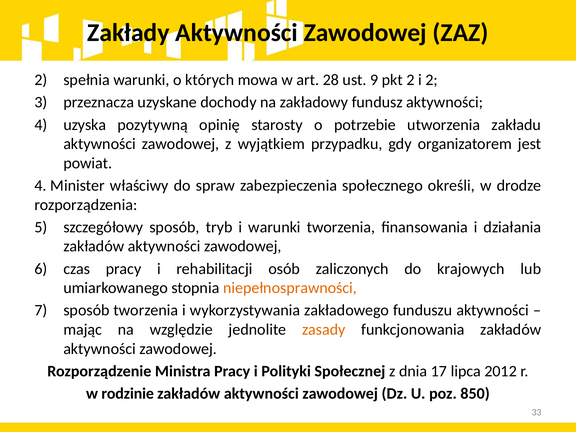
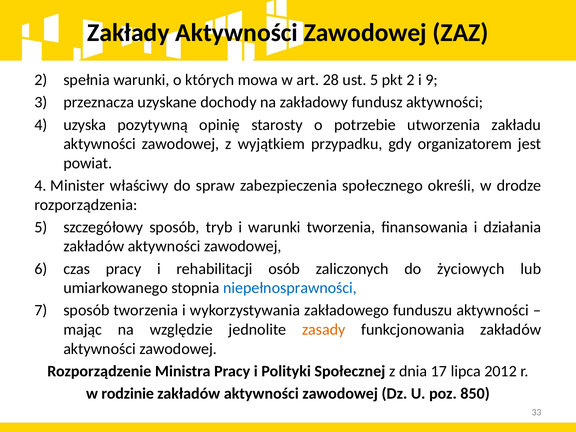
ust 9: 9 -> 5
i 2: 2 -> 9
krajowych: krajowych -> życiowych
niepełnosprawności colour: orange -> blue
